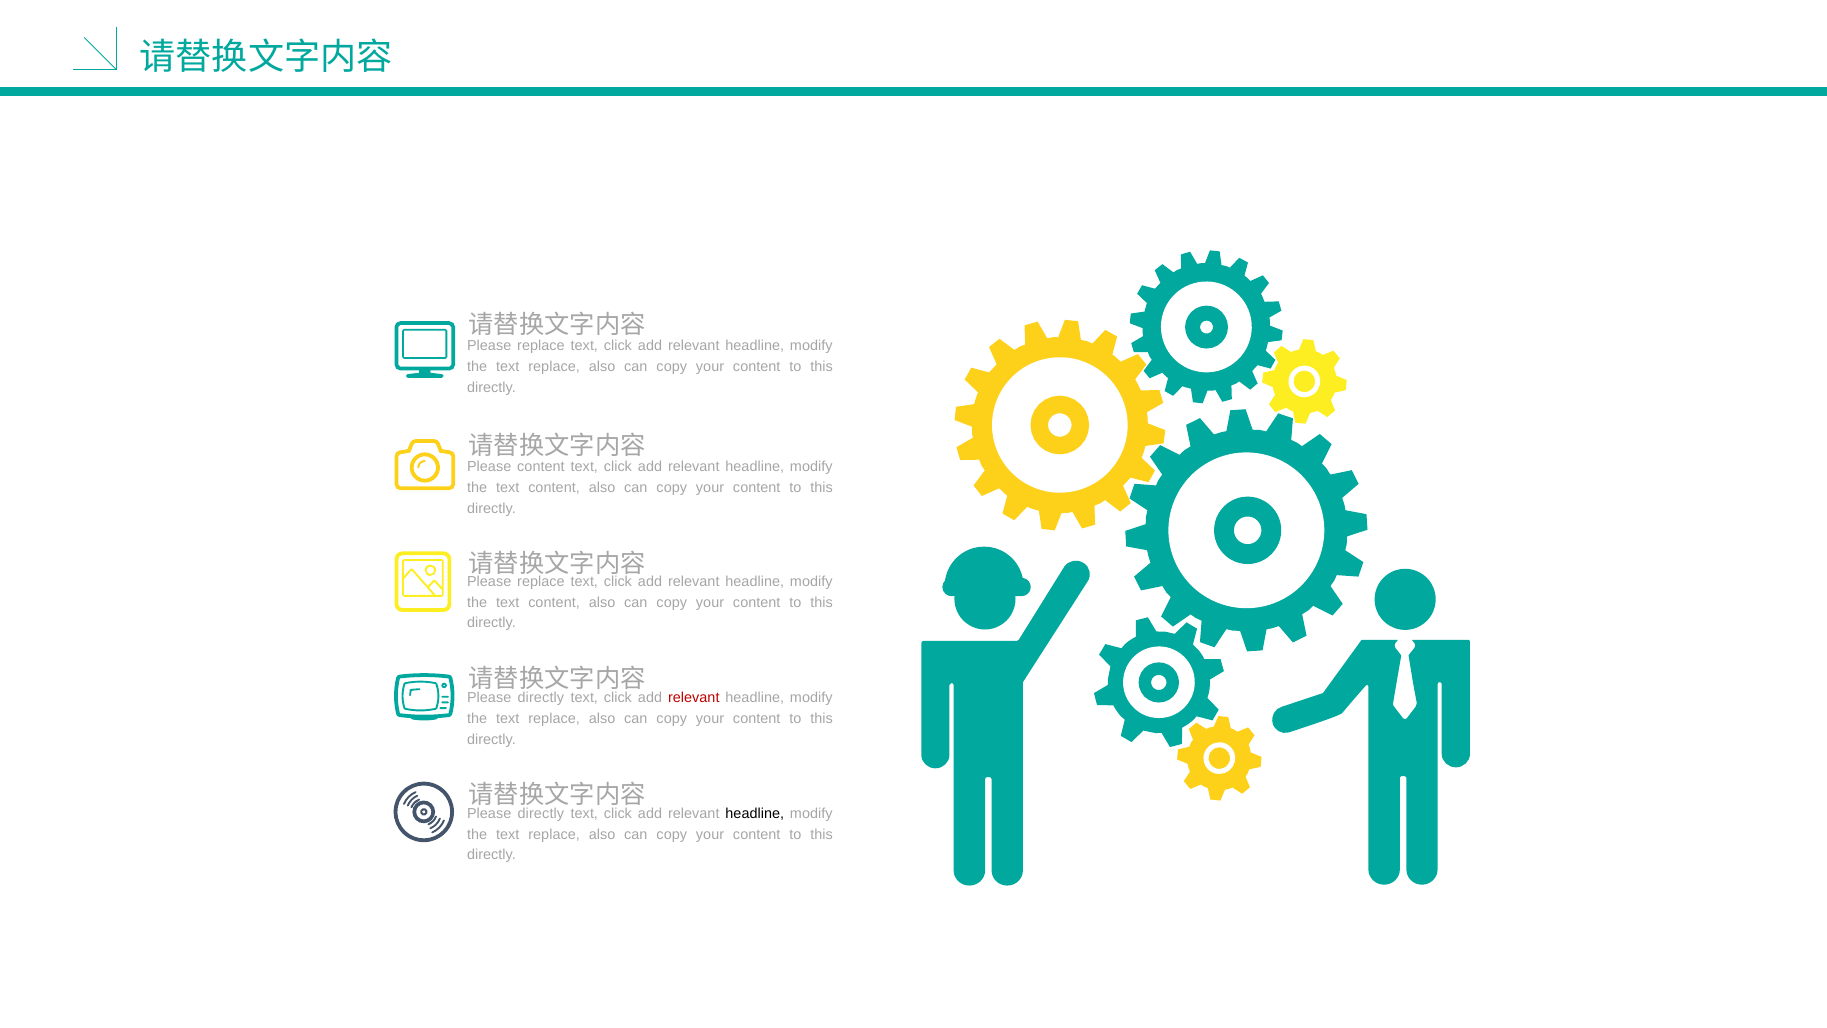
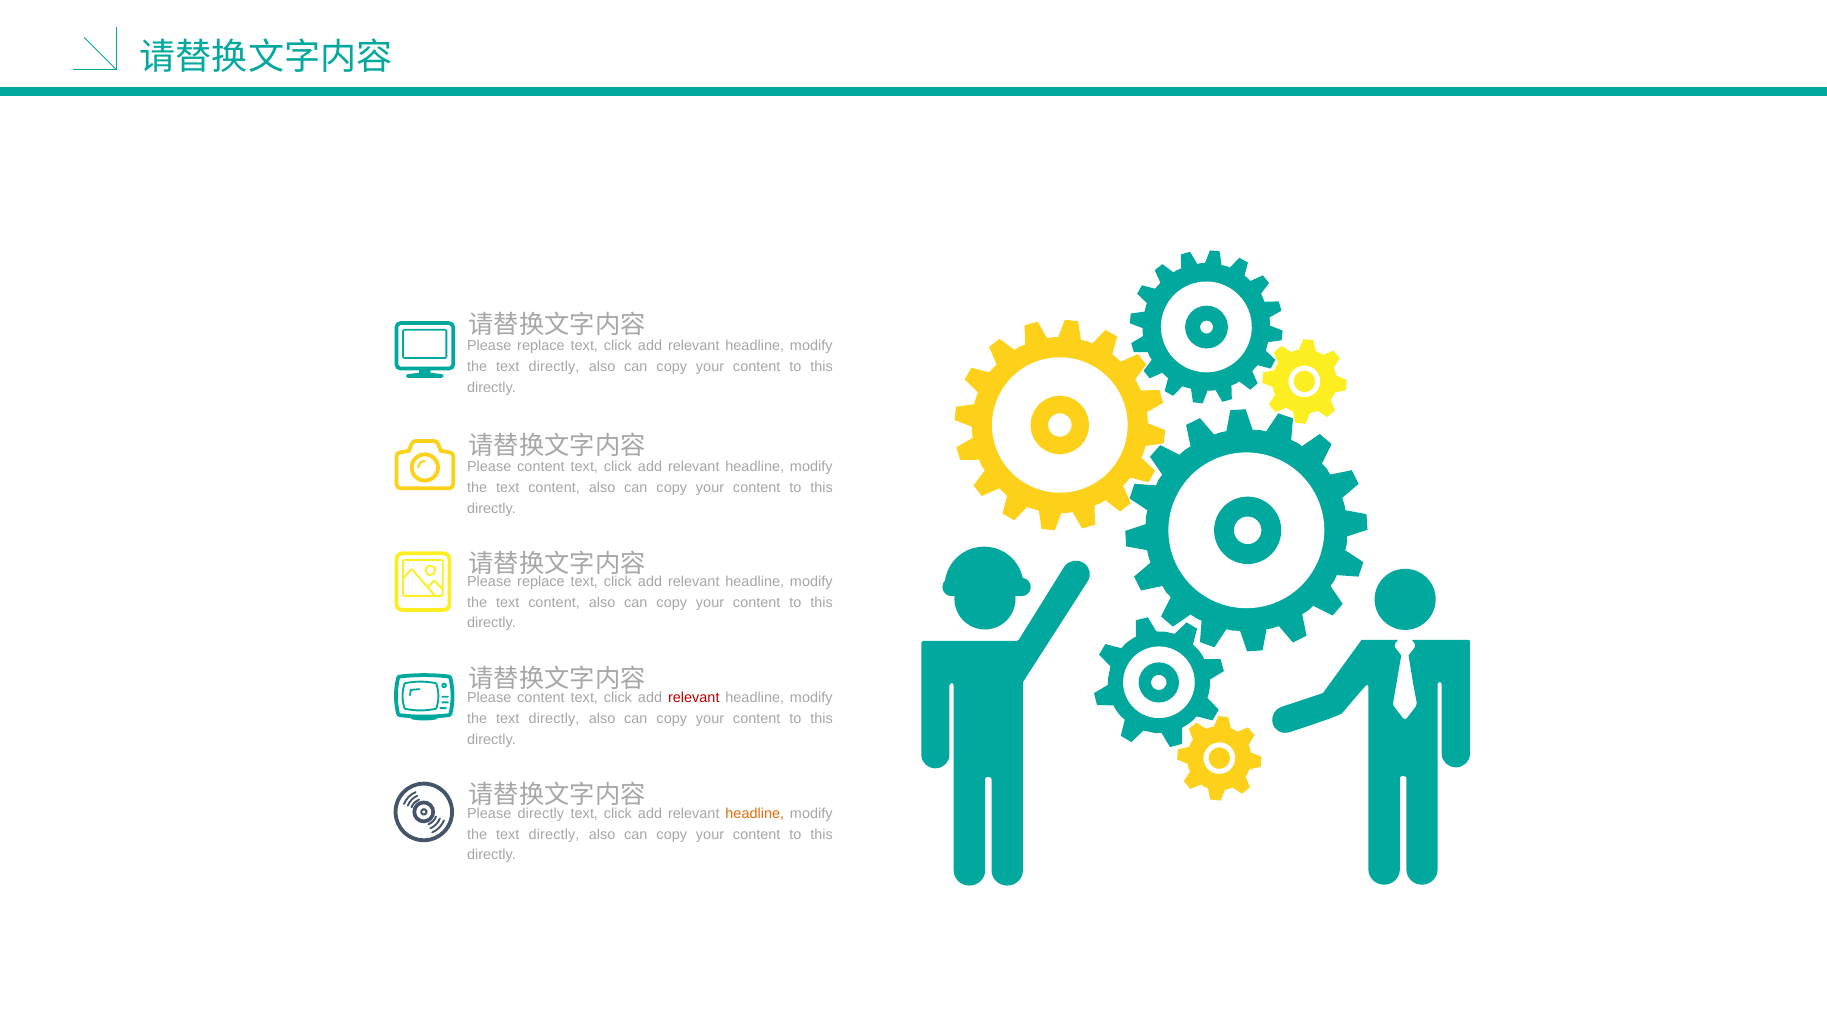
replace at (554, 367): replace -> directly
directly at (541, 698): directly -> content
replace at (554, 719): replace -> directly
headline at (755, 813) colour: black -> orange
replace at (554, 834): replace -> directly
